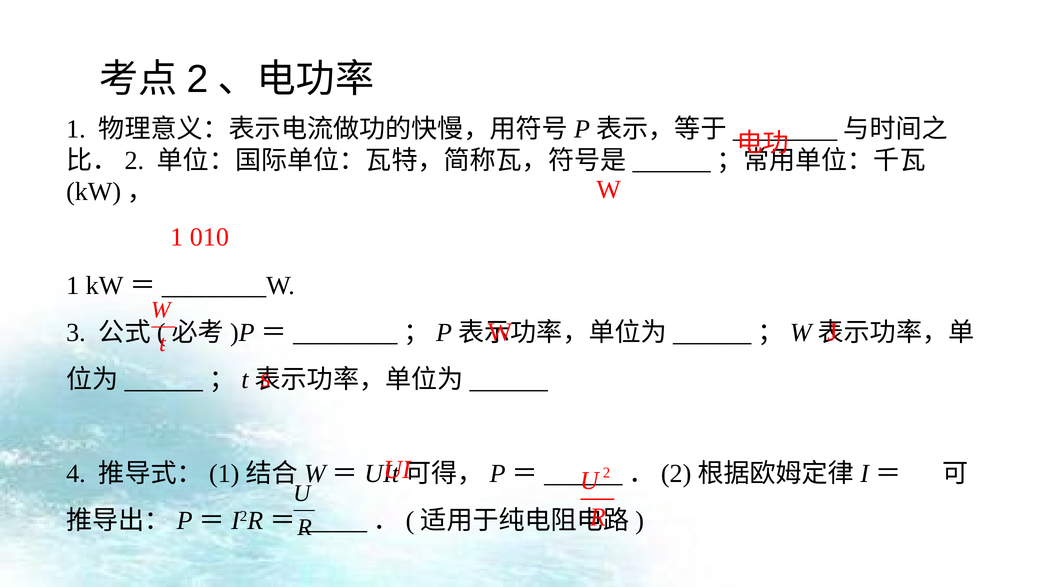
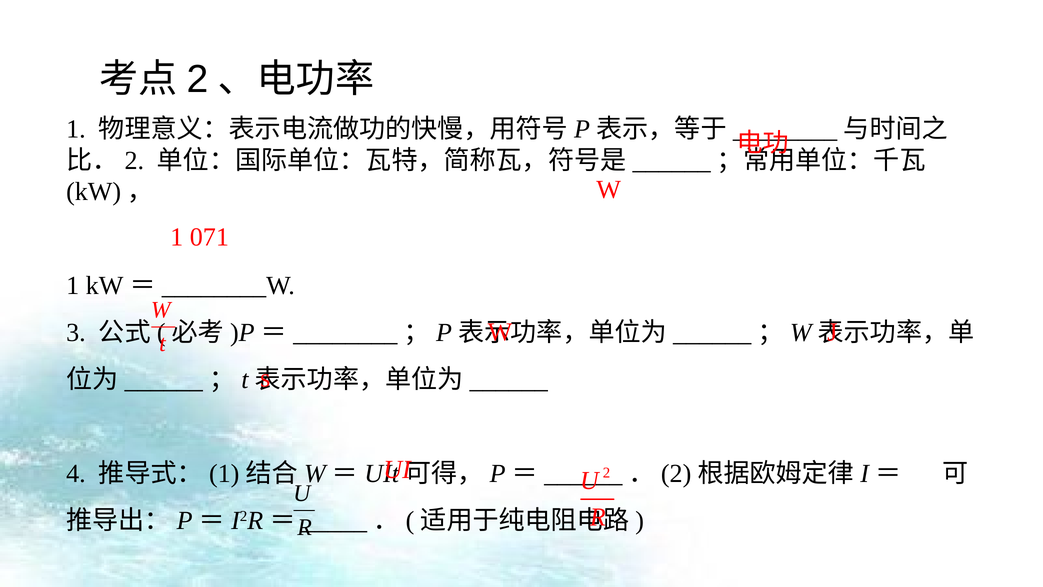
010: 010 -> 071
